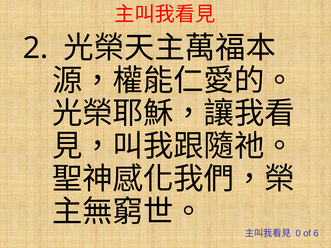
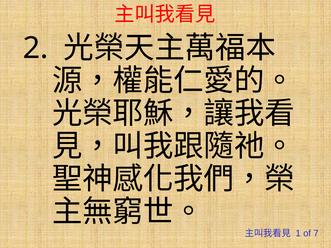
0: 0 -> 1
6: 6 -> 7
